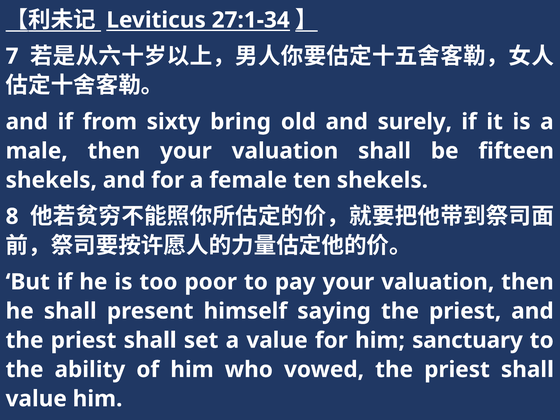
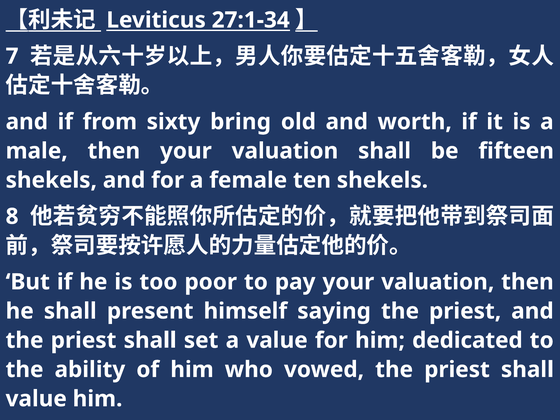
surely: surely -> worth
sanctuary: sanctuary -> dedicated
